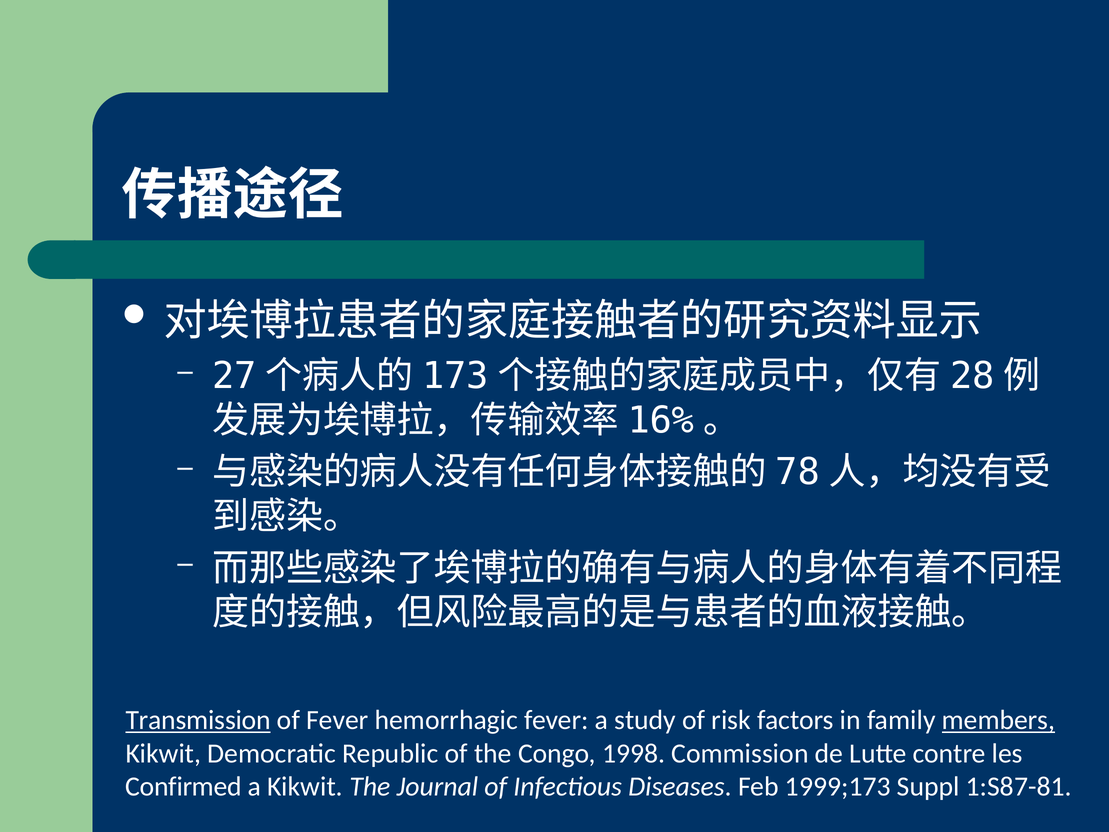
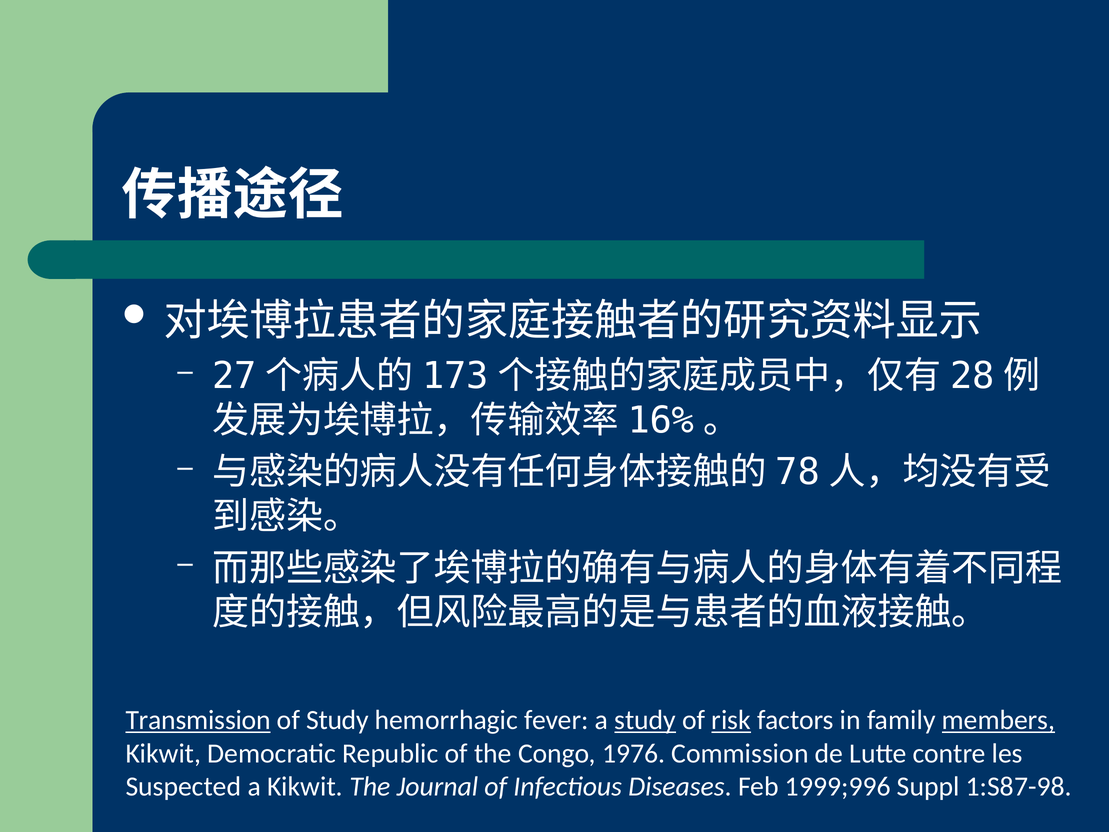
of Fever: Fever -> Study
study at (645, 720) underline: none -> present
risk underline: none -> present
1998: 1998 -> 1976
Confirmed: Confirmed -> Suspected
1999;173: 1999;173 -> 1999;996
1:S87-81: 1:S87-81 -> 1:S87-98
